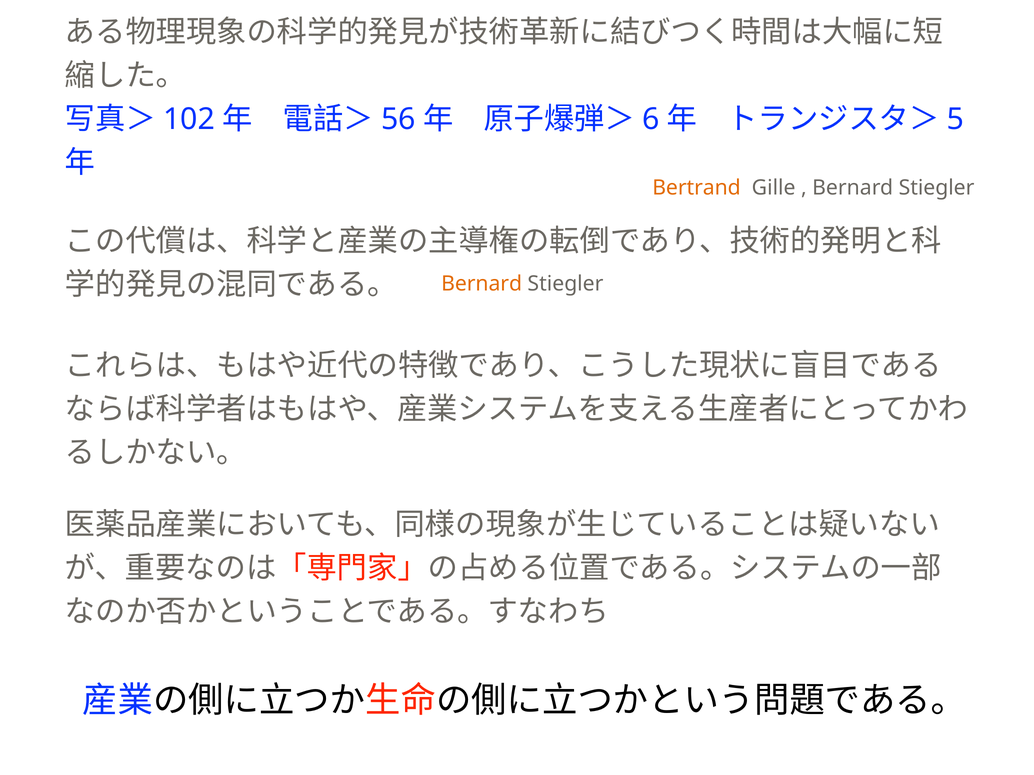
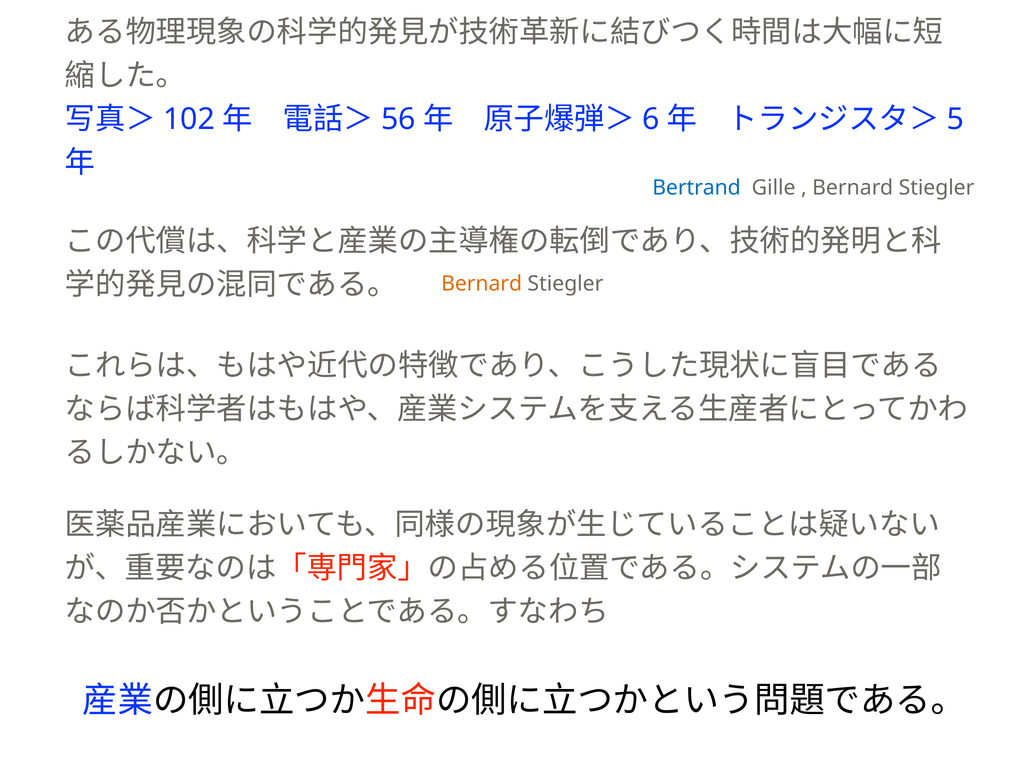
Bertrand colour: orange -> blue
